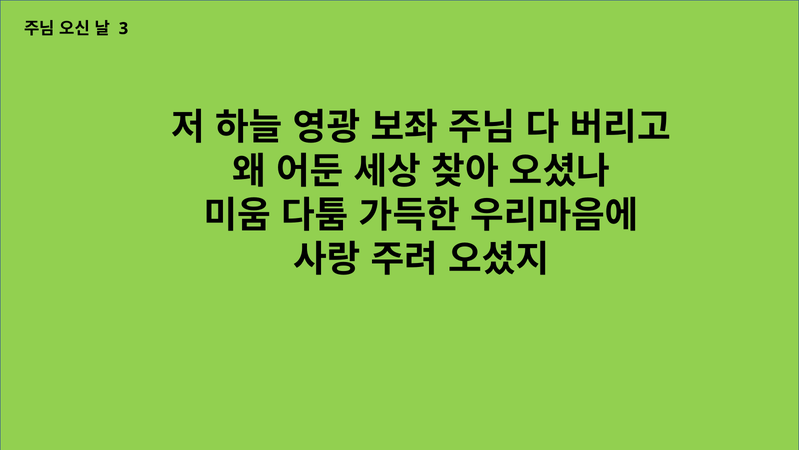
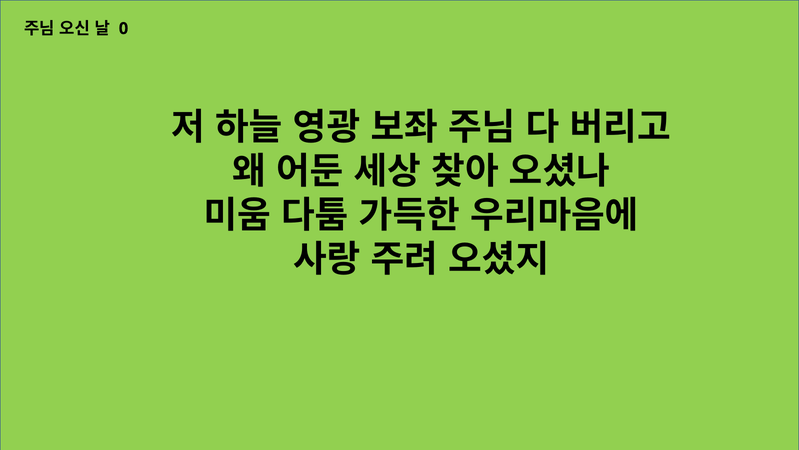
3: 3 -> 0
